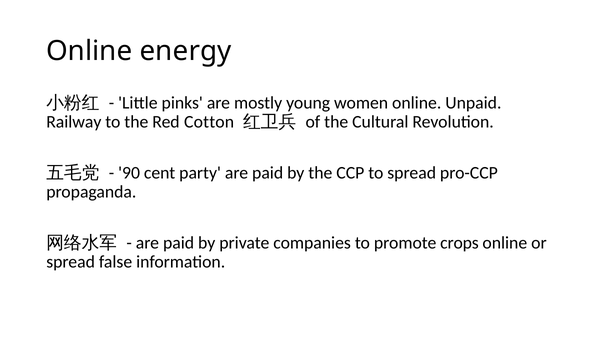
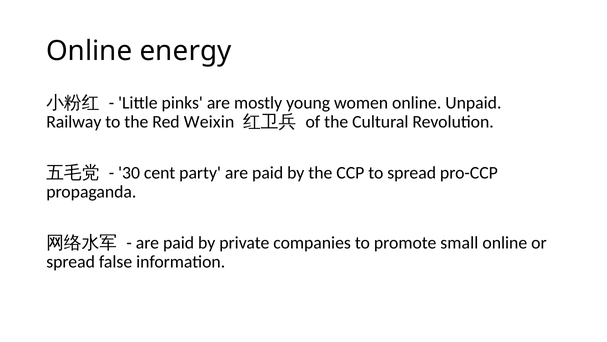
Cotton: Cotton -> Weixin
90: 90 -> 30
crops: crops -> small
